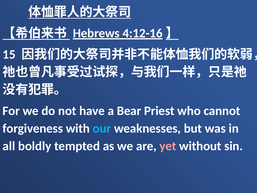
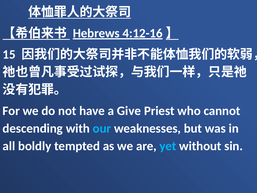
Bear: Bear -> Give
forgiveness: forgiveness -> descending
yet colour: pink -> light blue
